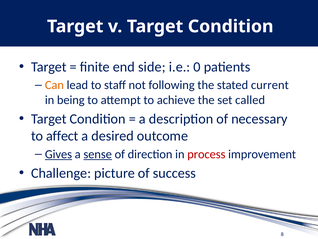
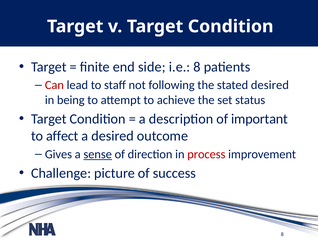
i.e 0: 0 -> 8
Can colour: orange -> red
stated current: current -> desired
called: called -> status
necessary: necessary -> important
Gives underline: present -> none
